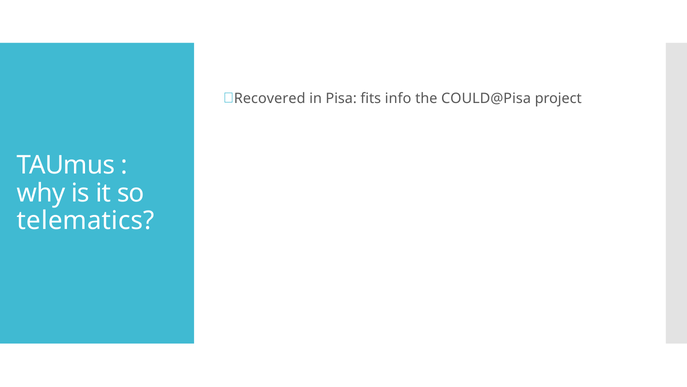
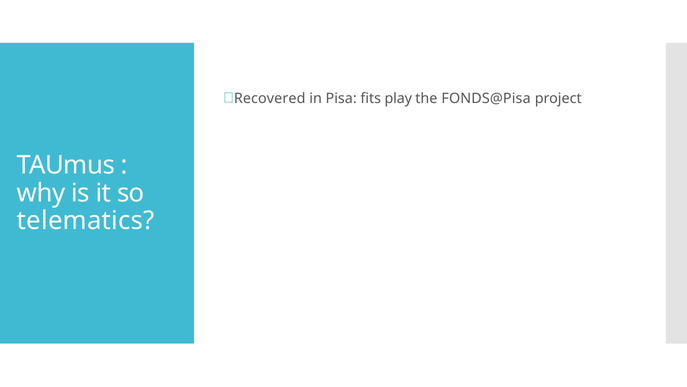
info: info -> play
COULD@Pisa: COULD@Pisa -> FONDS@Pisa
